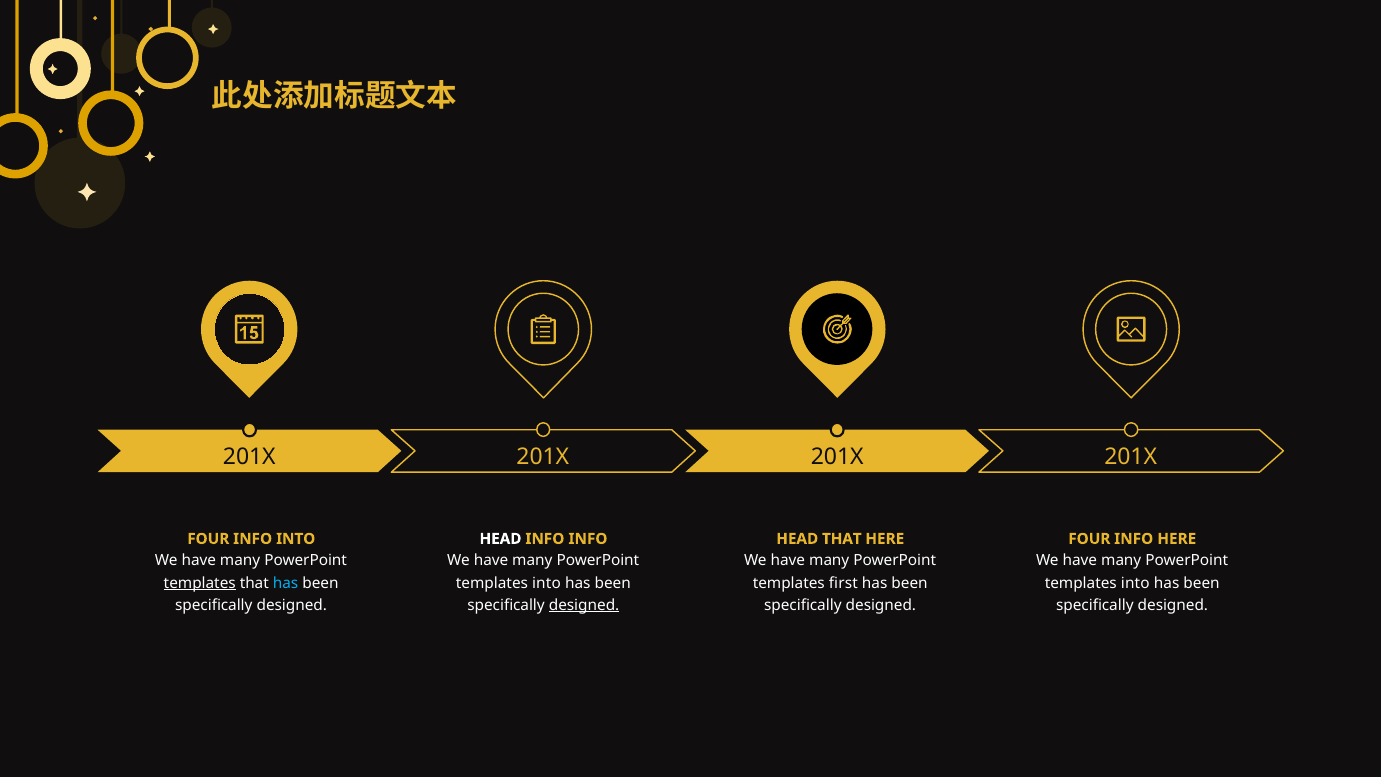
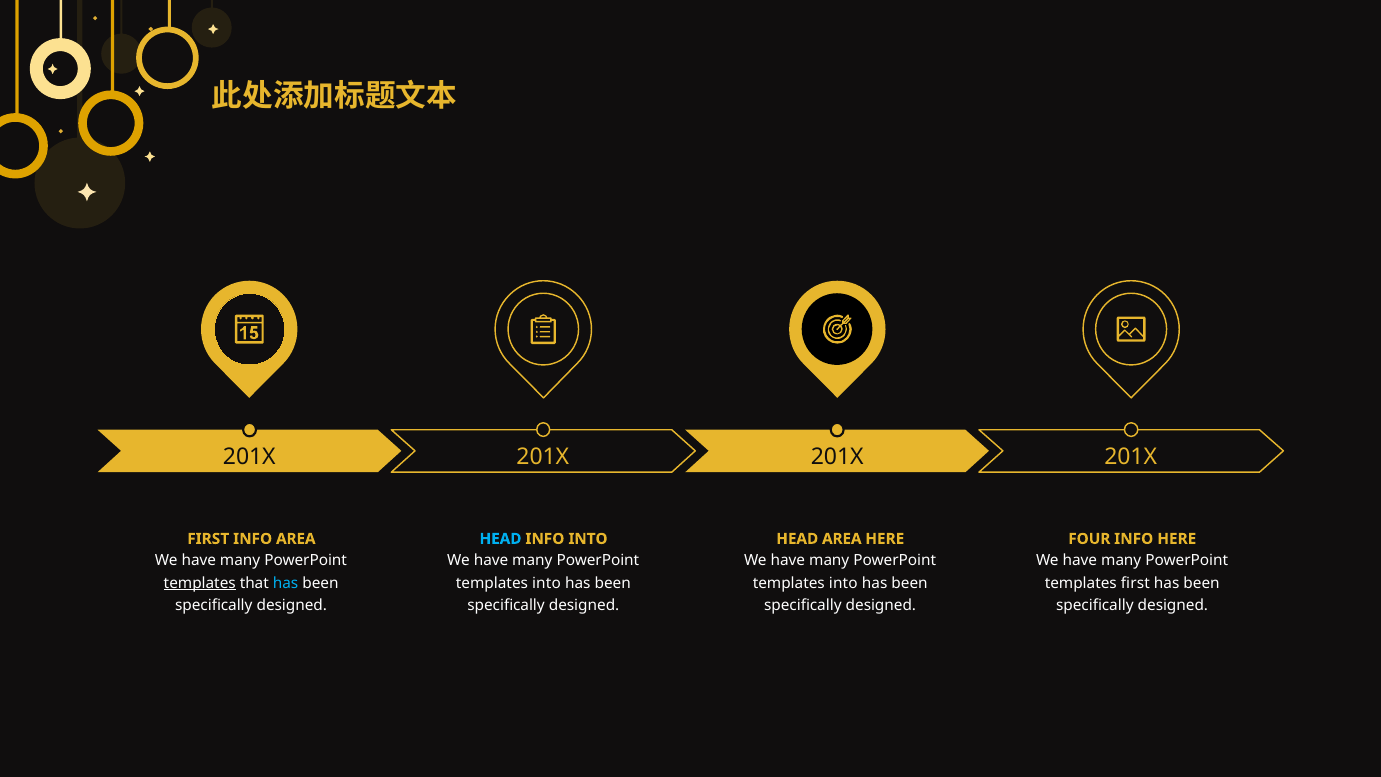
FOUR at (208, 539): FOUR -> FIRST
INFO INTO: INTO -> AREA
HEAD at (500, 539) colour: white -> light blue
INFO INFO: INFO -> INTO
HEAD THAT: THAT -> AREA
first at (843, 583): first -> into
into at (1135, 583): into -> first
designed at (584, 605) underline: present -> none
